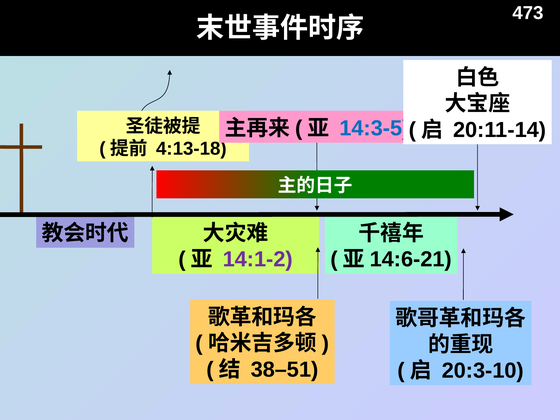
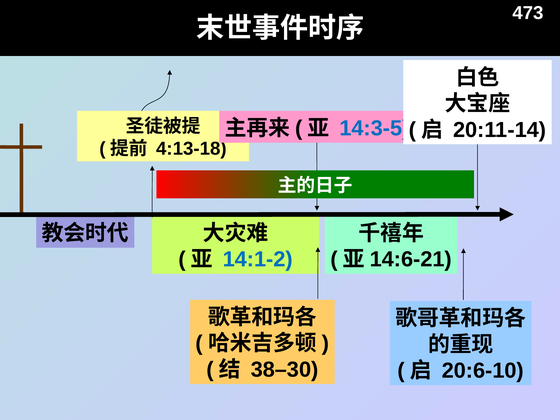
14:1-2 colour: purple -> blue
38–51: 38–51 -> 38–30
20:3-10: 20:3-10 -> 20:6-10
